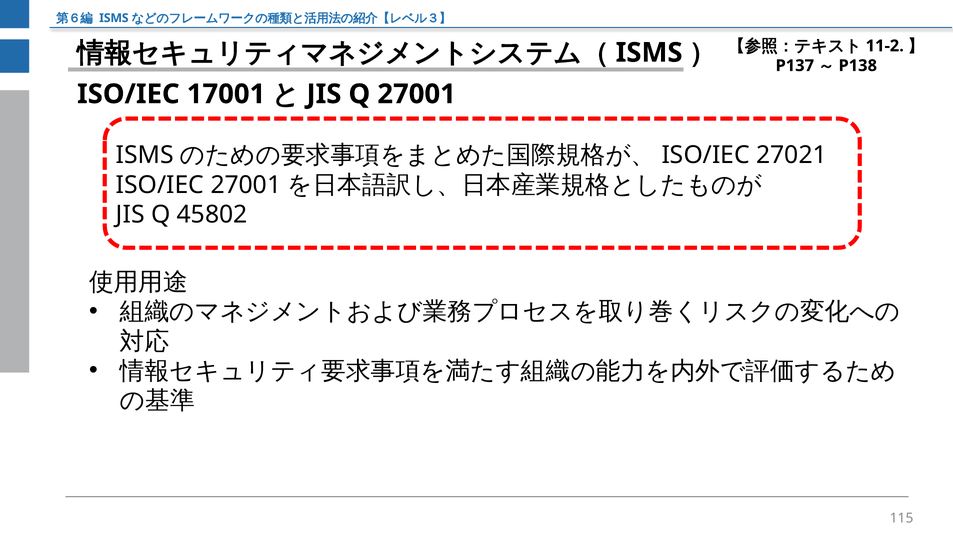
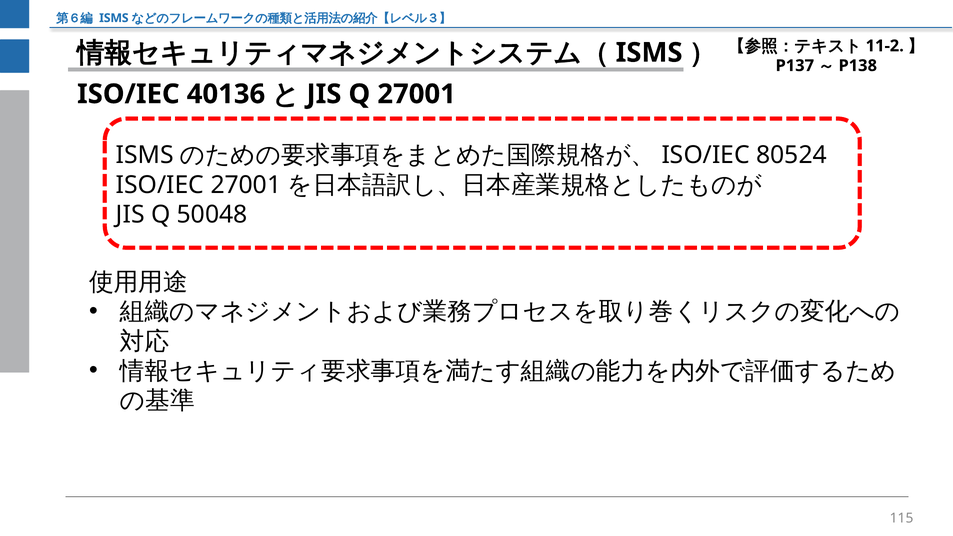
17001: 17001 -> 40136
27021: 27021 -> 80524
45802: 45802 -> 50048
